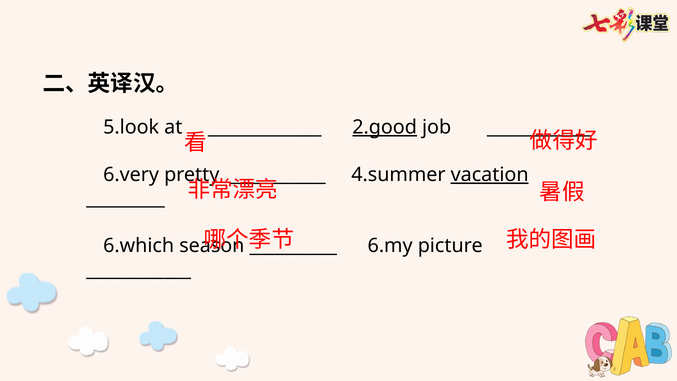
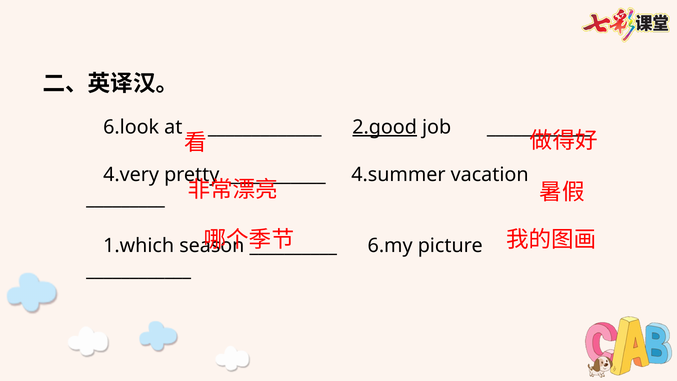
5.look: 5.look -> 6.look
6.very: 6.very -> 4.very
vacation underline: present -> none
6.which: 6.which -> 1.which
